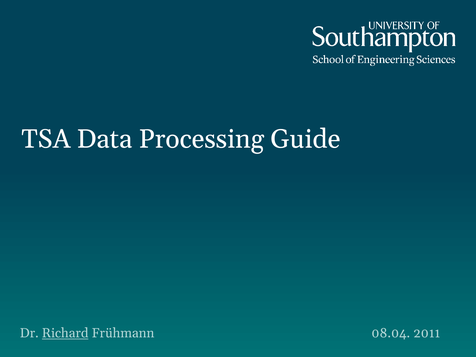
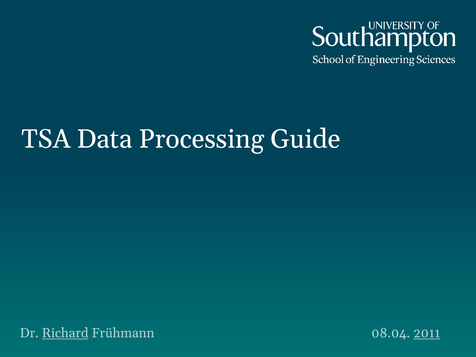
2011 underline: none -> present
